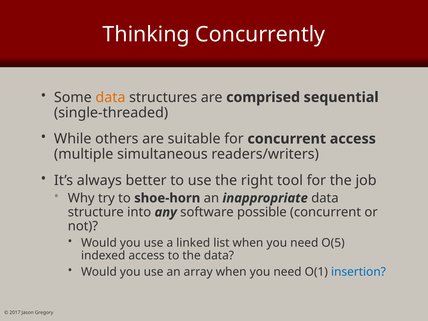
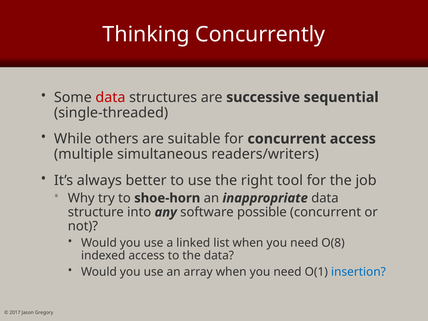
data at (110, 97) colour: orange -> red
comprised: comprised -> successive
O(5: O(5 -> O(8
